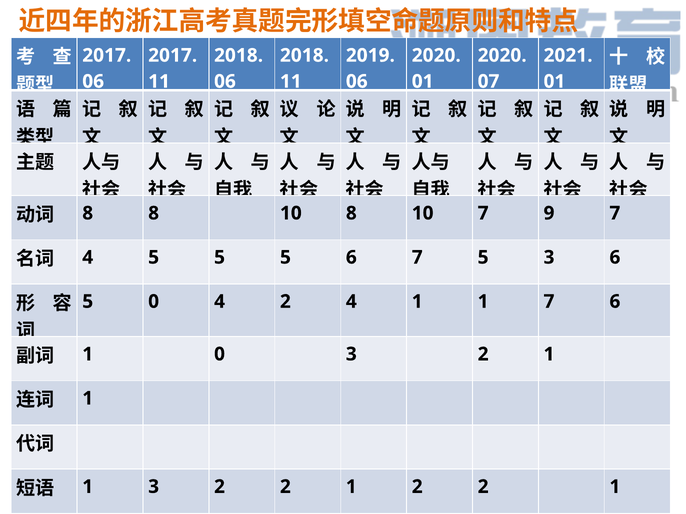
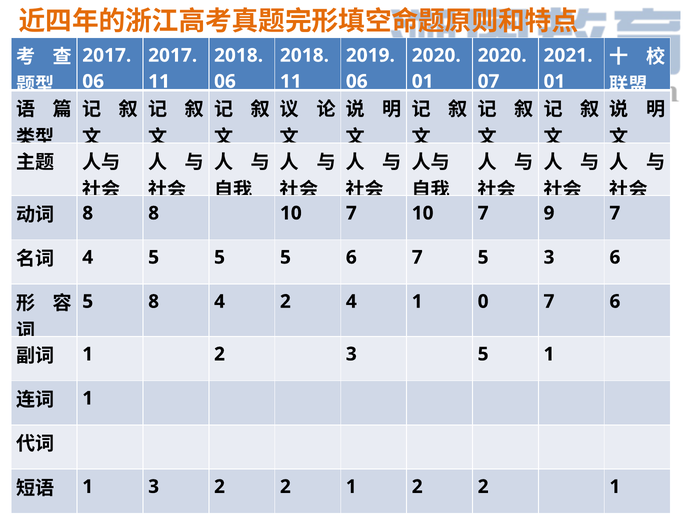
8 10 8: 8 -> 7
5 0: 0 -> 8
1 1: 1 -> 0
0 at (220, 354): 0 -> 2
2 at (483, 354): 2 -> 5
